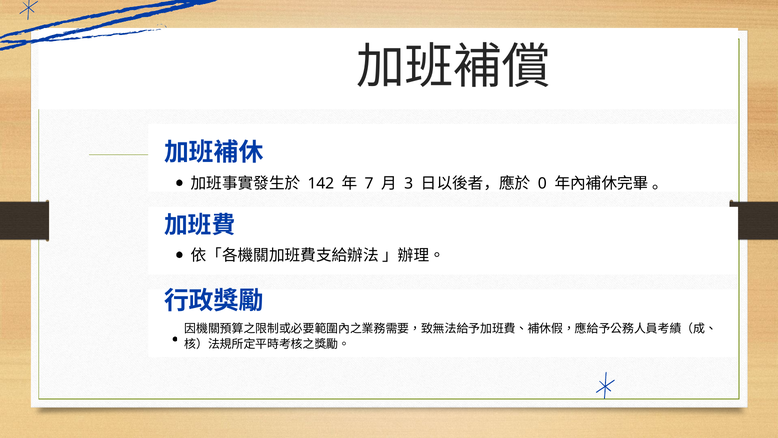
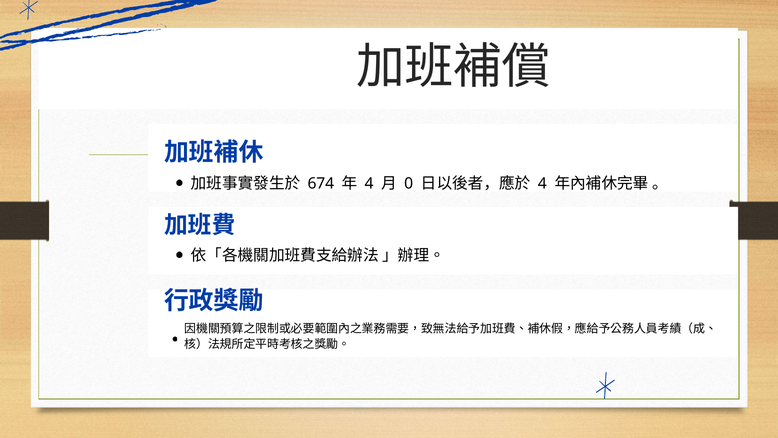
142: 142 -> 674
7 at (369, 183): 7 -> 4
3: 3 -> 0
0 at (542, 183): 0 -> 4
